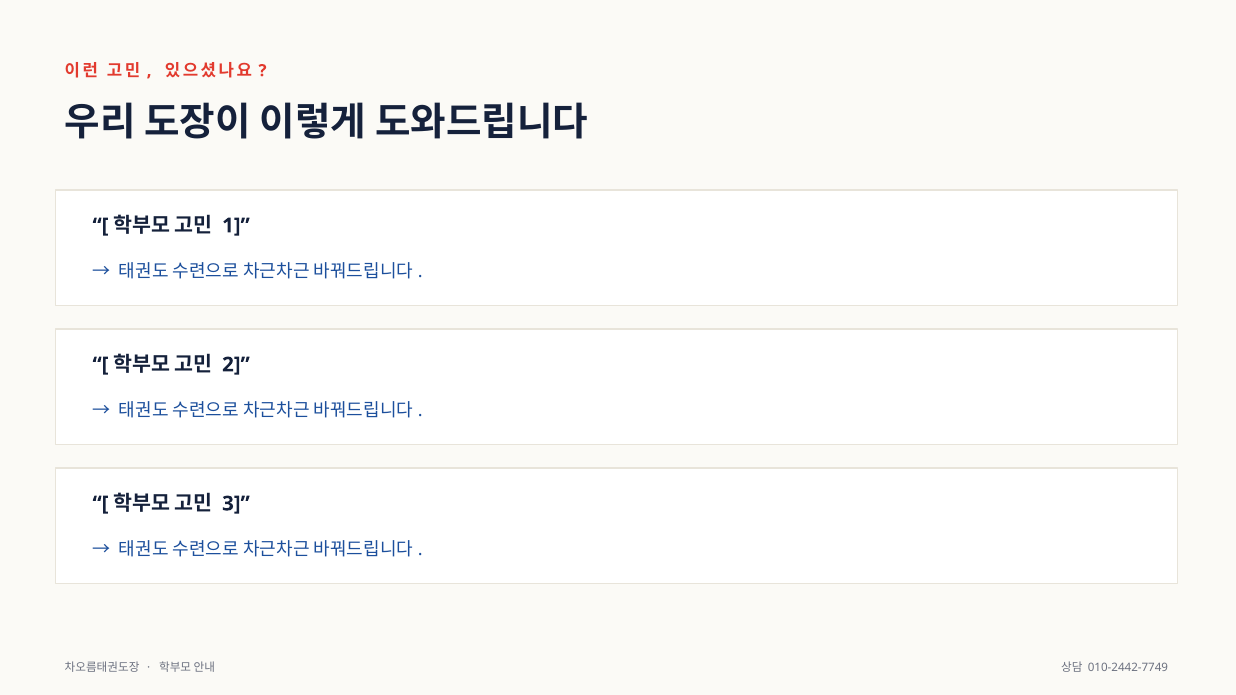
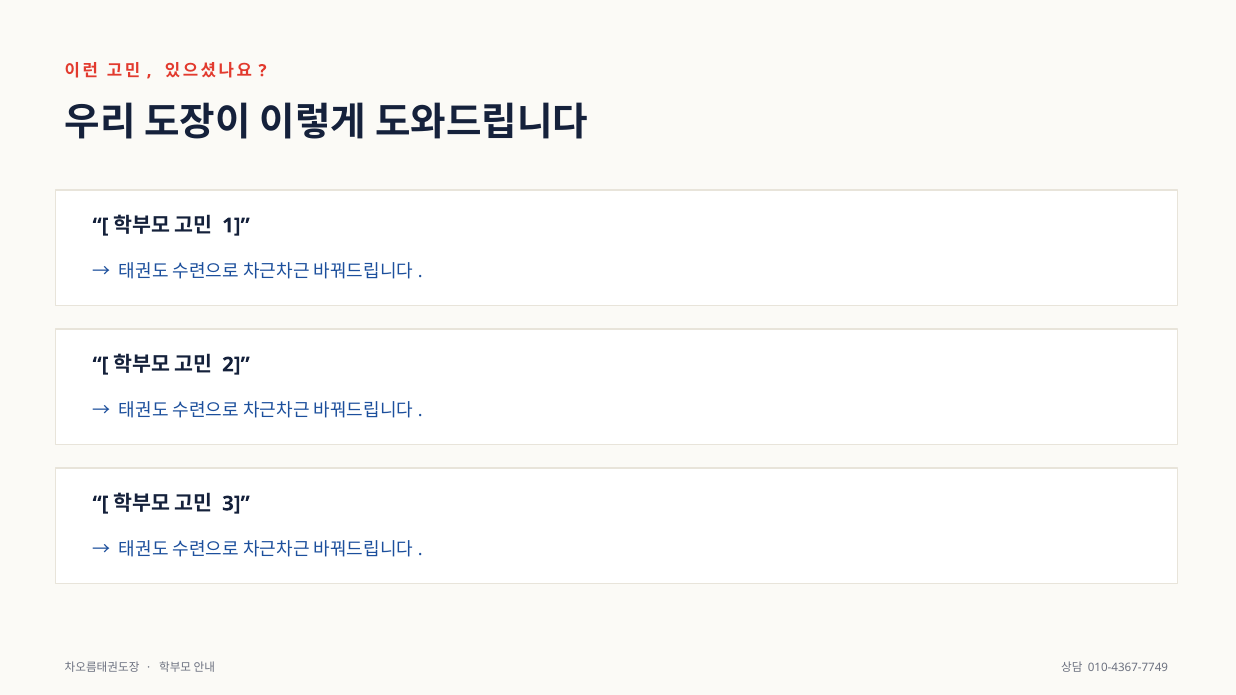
010-2442-7749: 010-2442-7749 -> 010-4367-7749
